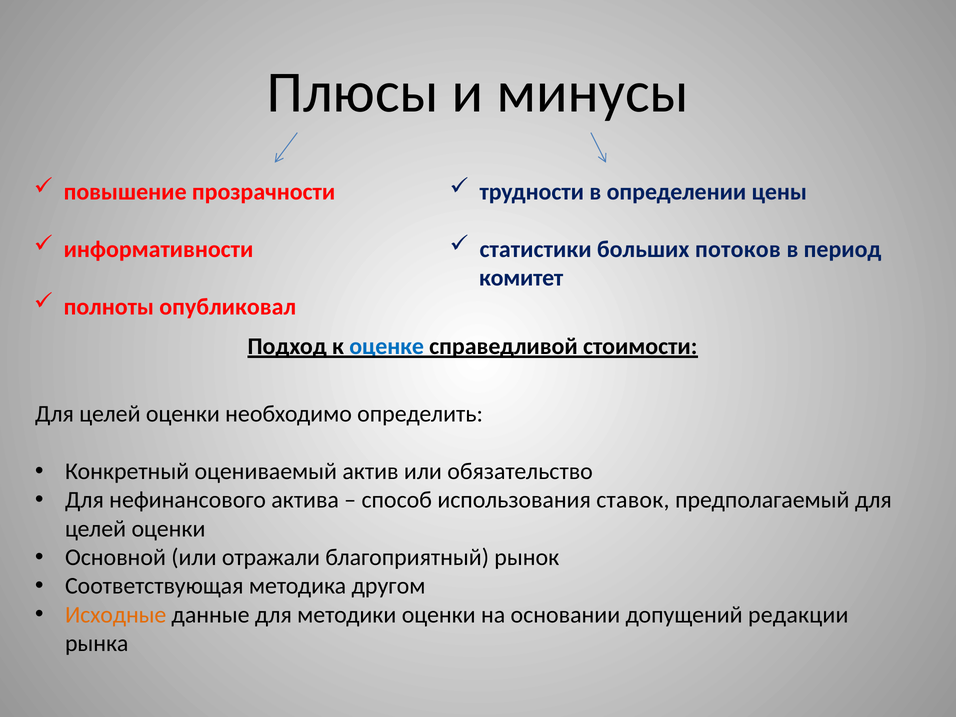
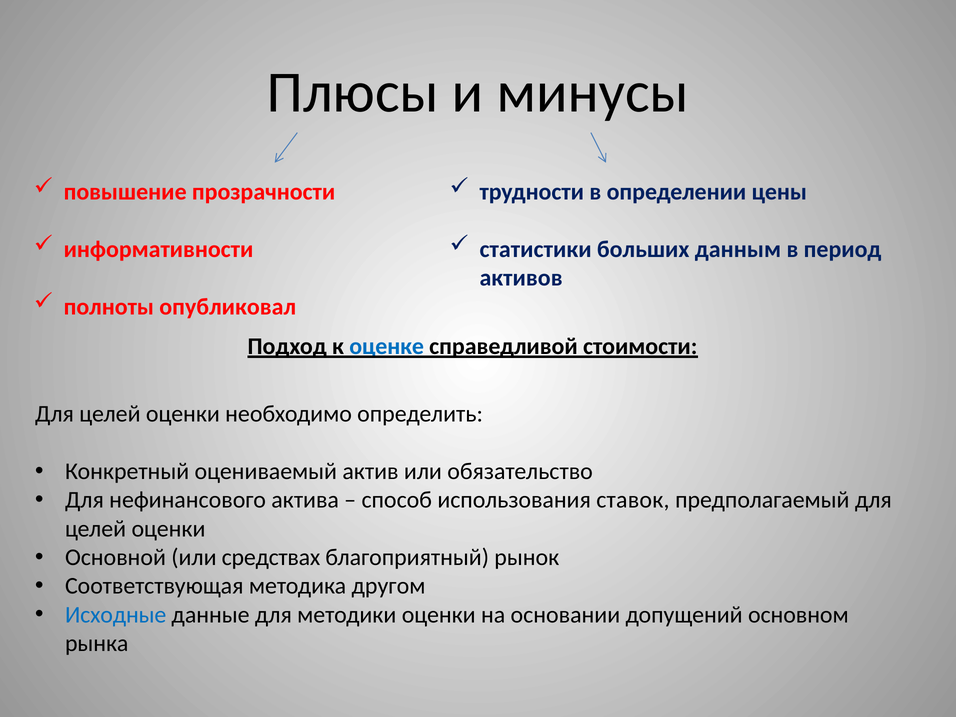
потоков: потоков -> данным
комитет: комитет -> активов
отражали: отражали -> средствах
Исходные colour: orange -> blue
редакции: редакции -> основном
